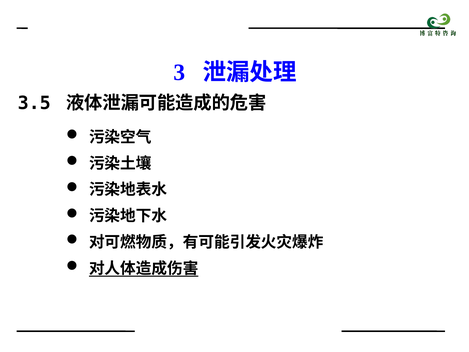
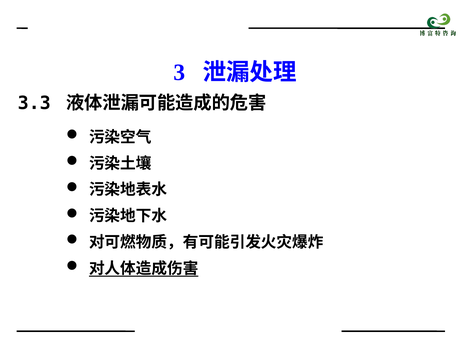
3.5: 3.5 -> 3.3
